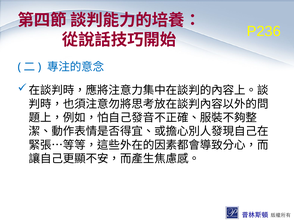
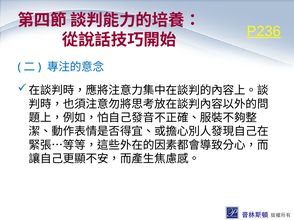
P236 underline: none -> present
